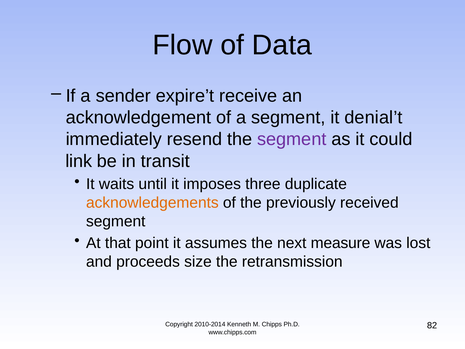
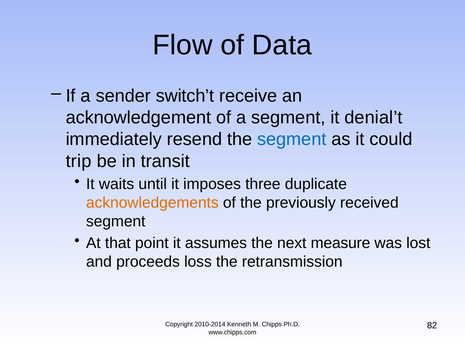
expire’t: expire’t -> switch’t
segment at (292, 139) colour: purple -> blue
link: link -> trip
size: size -> loss
